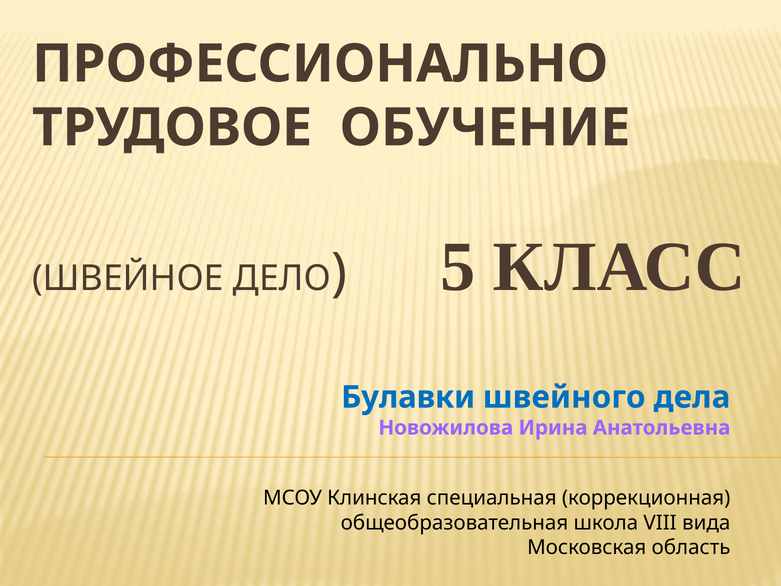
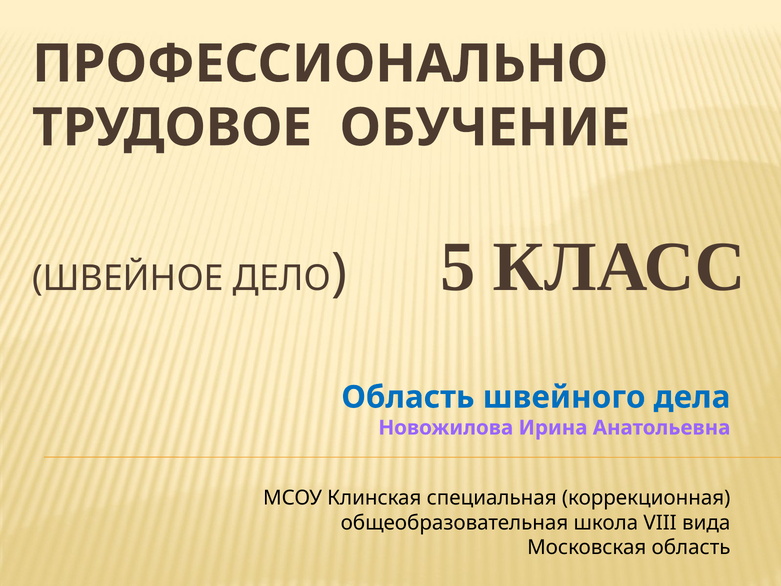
Булавки at (408, 397): Булавки -> Область
